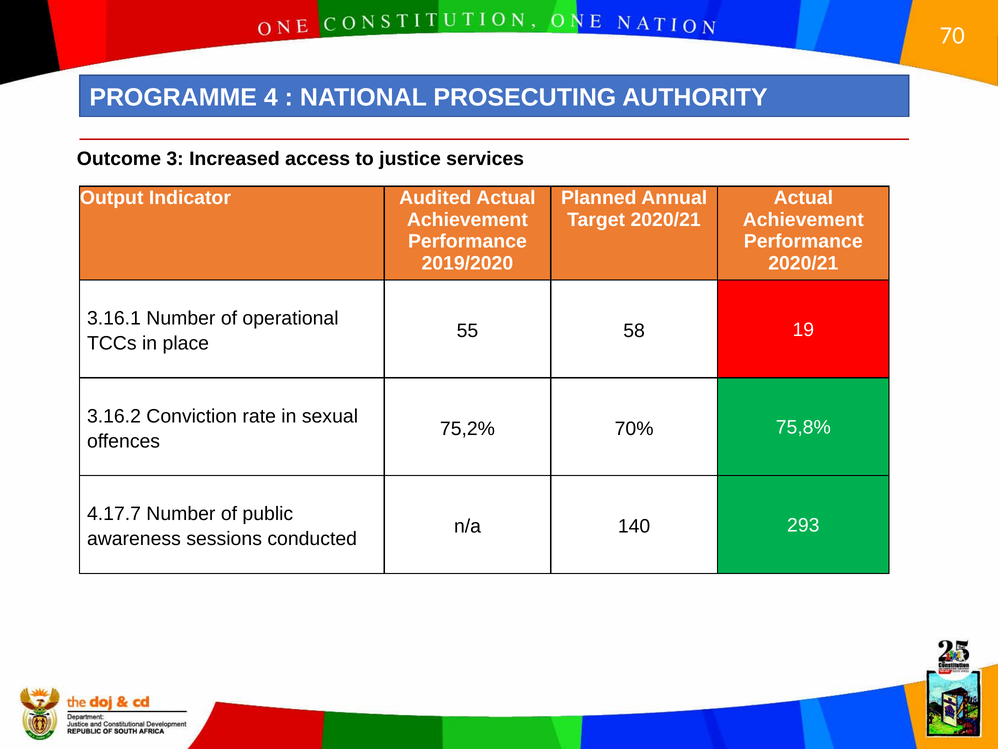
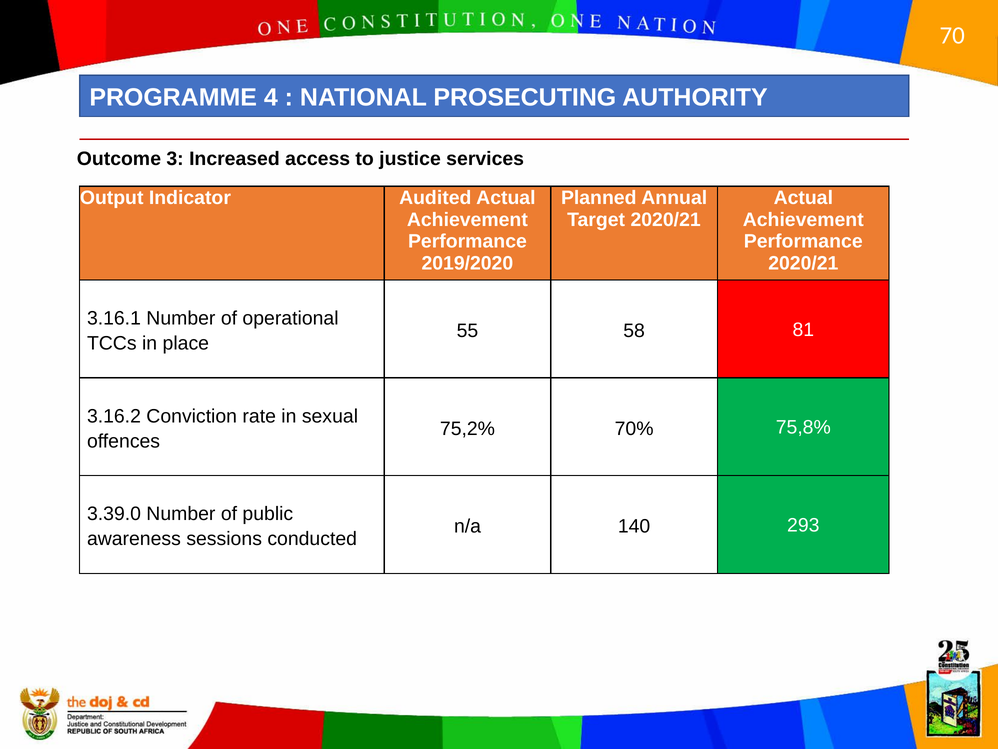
19: 19 -> 81
4.17.7: 4.17.7 -> 3.39.0
